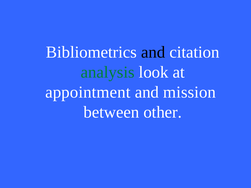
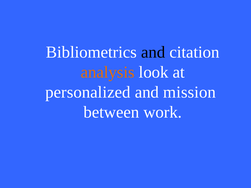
analysis colour: green -> orange
appointment: appointment -> personalized
other: other -> work
